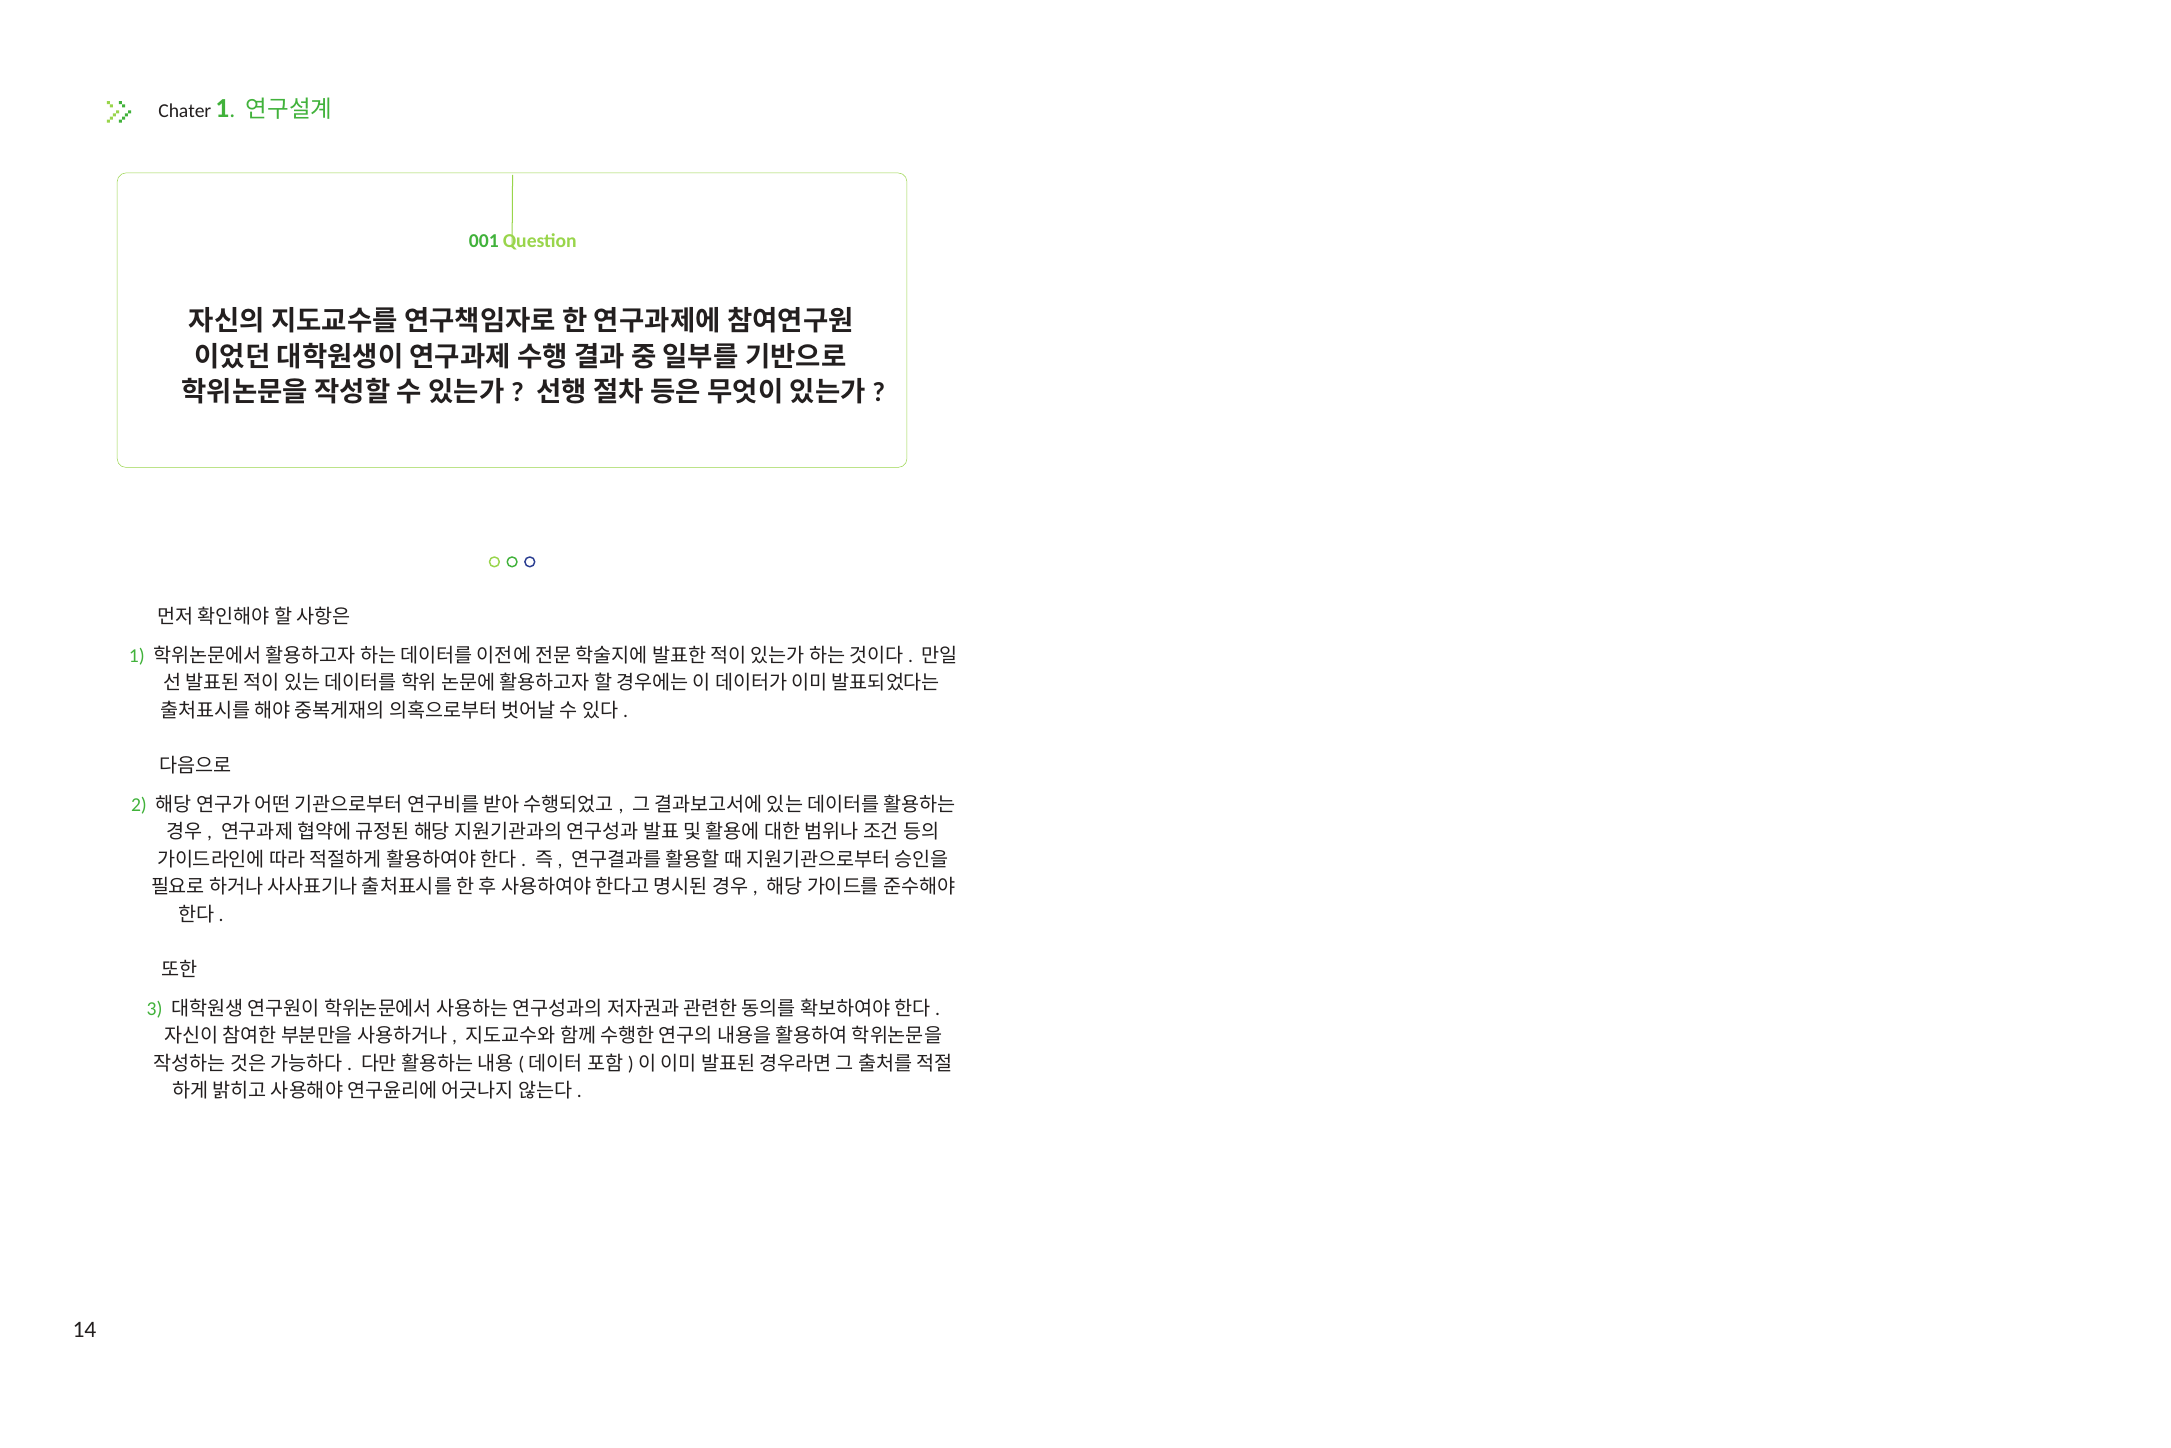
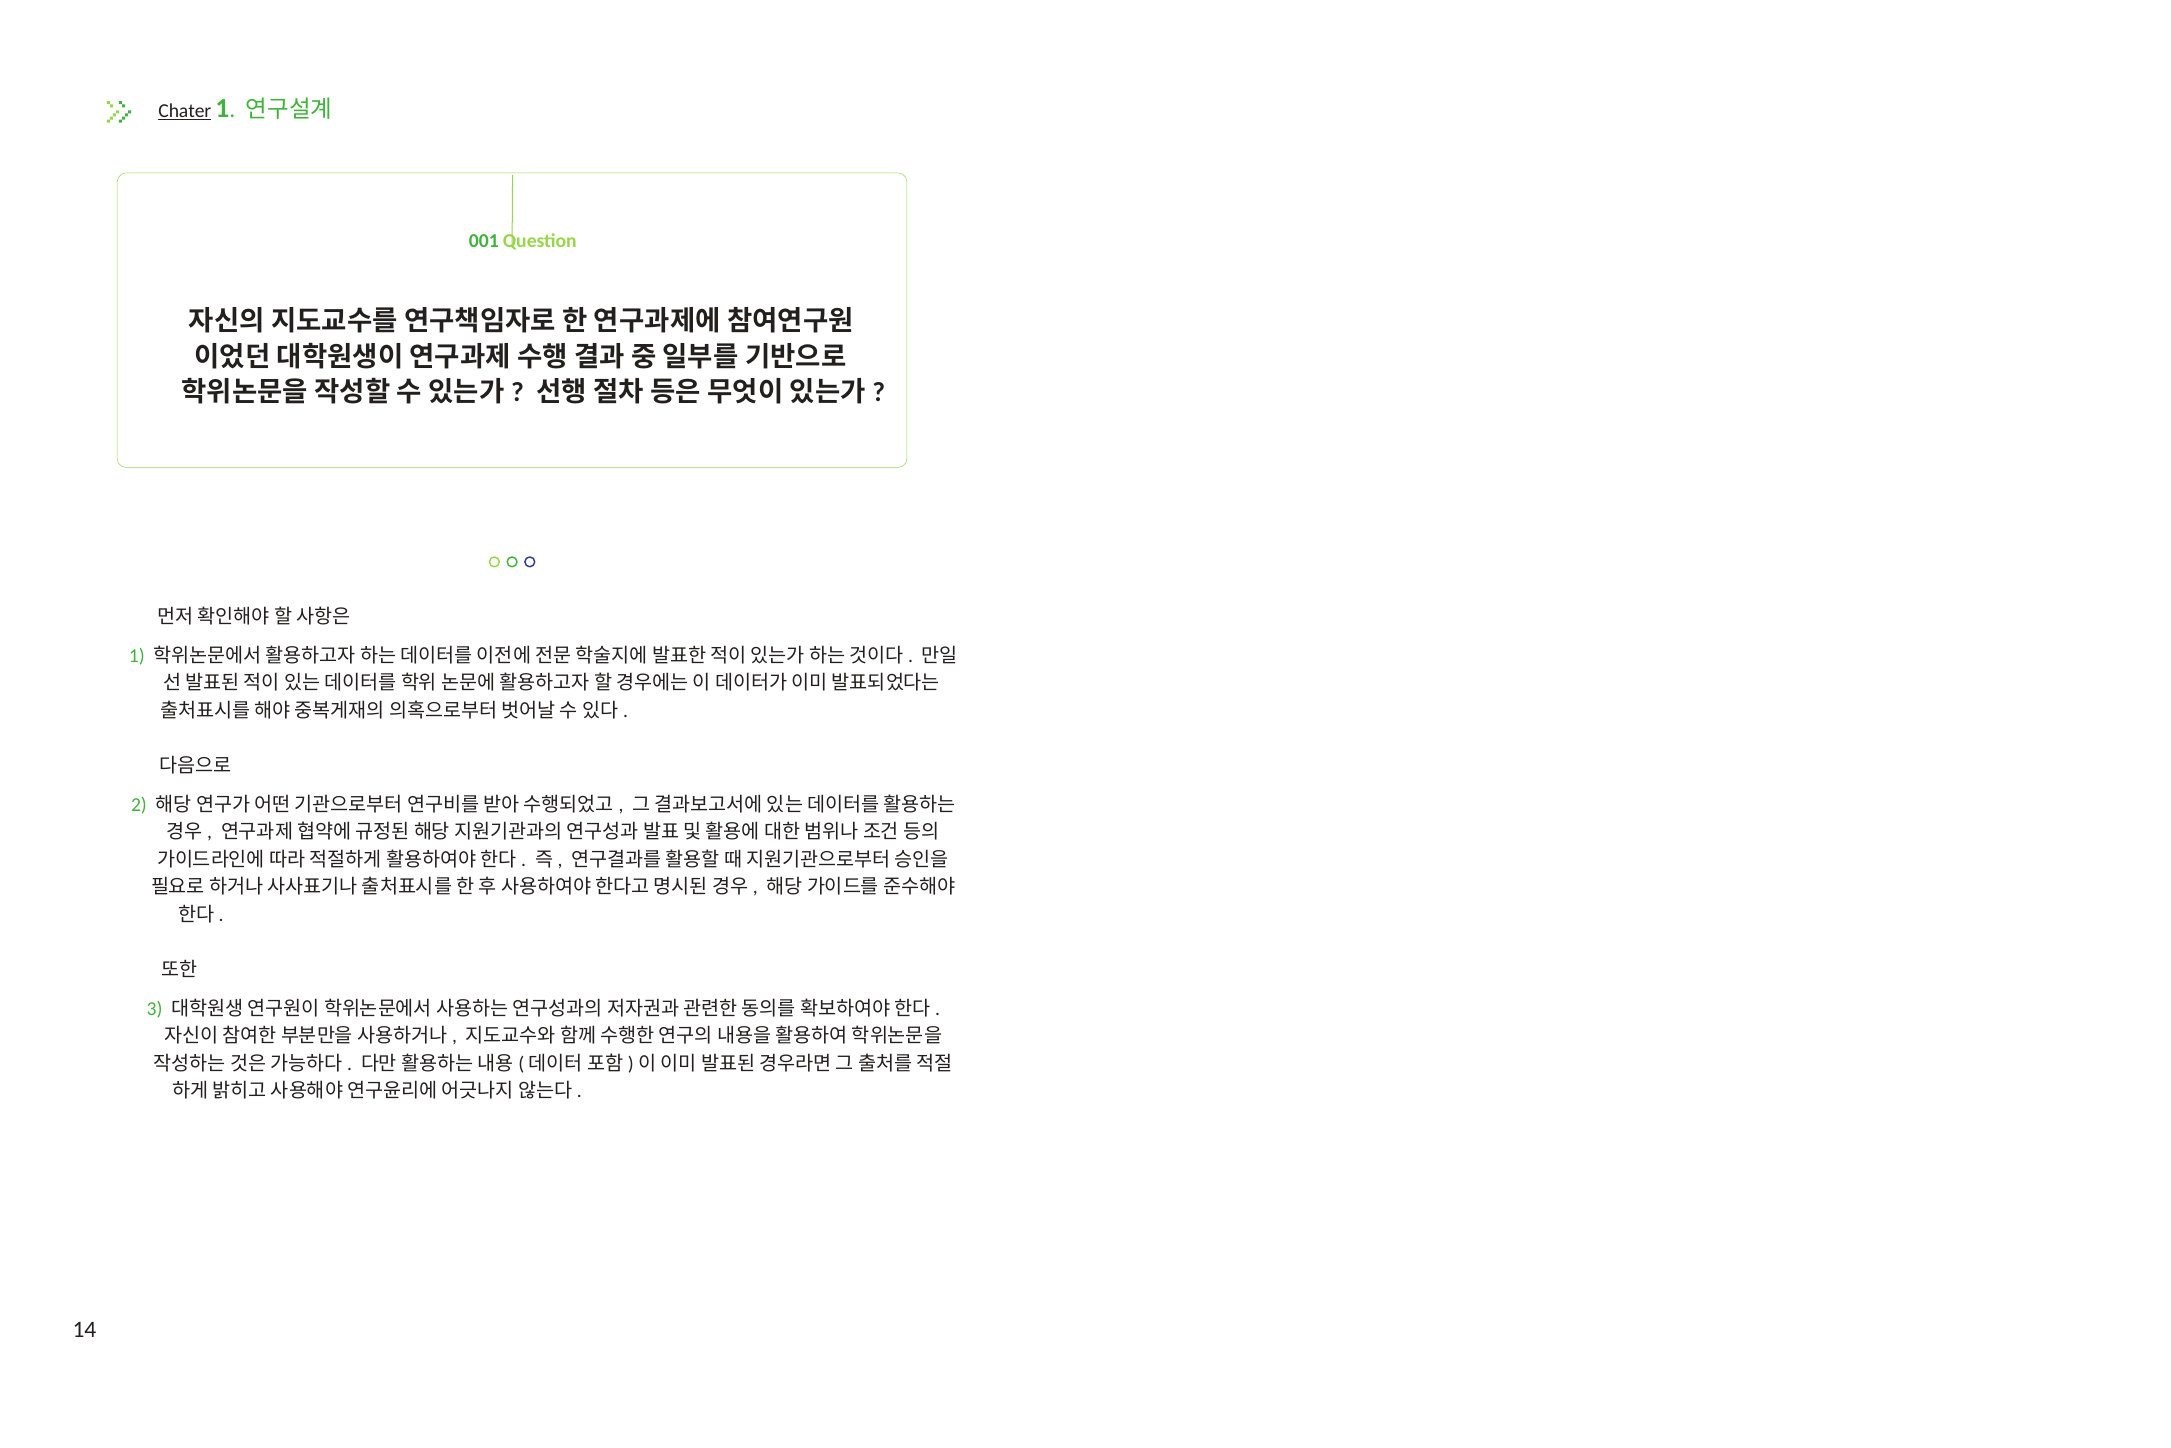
Chater underline: none -> present
